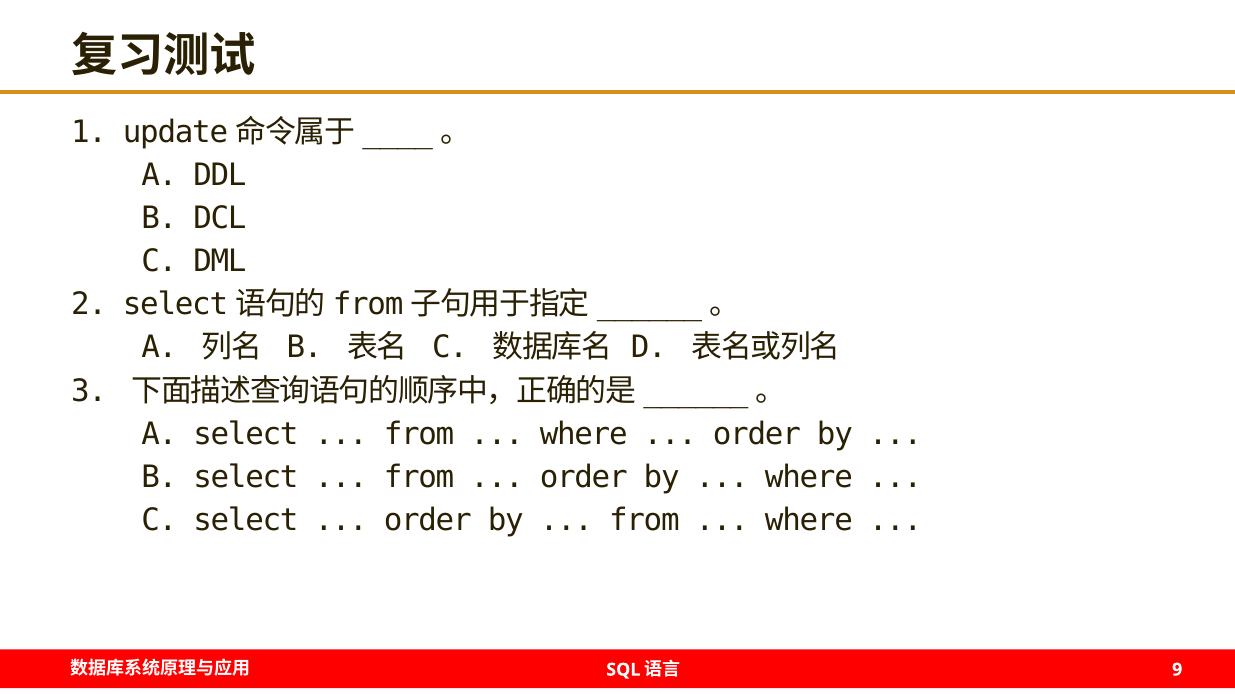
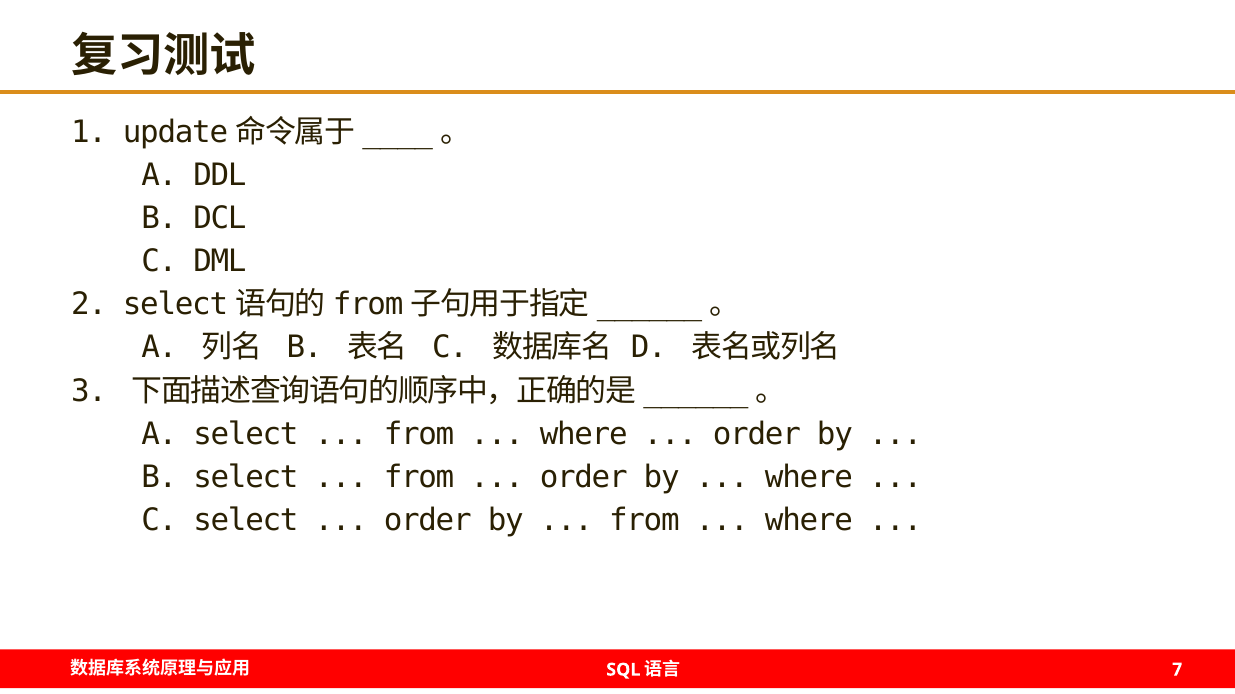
9: 9 -> 7
